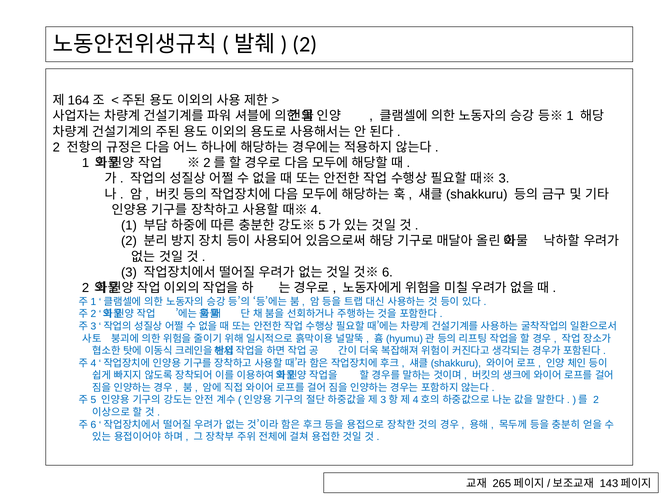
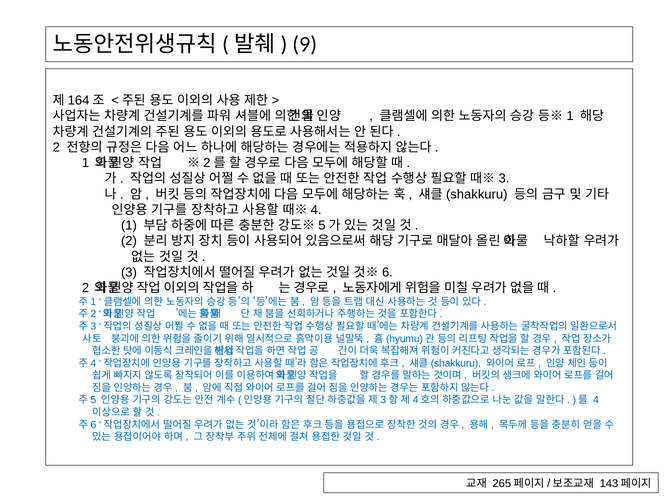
2 at (305, 44): 2 -> 9
2 at (596, 400): 2 -> 4
